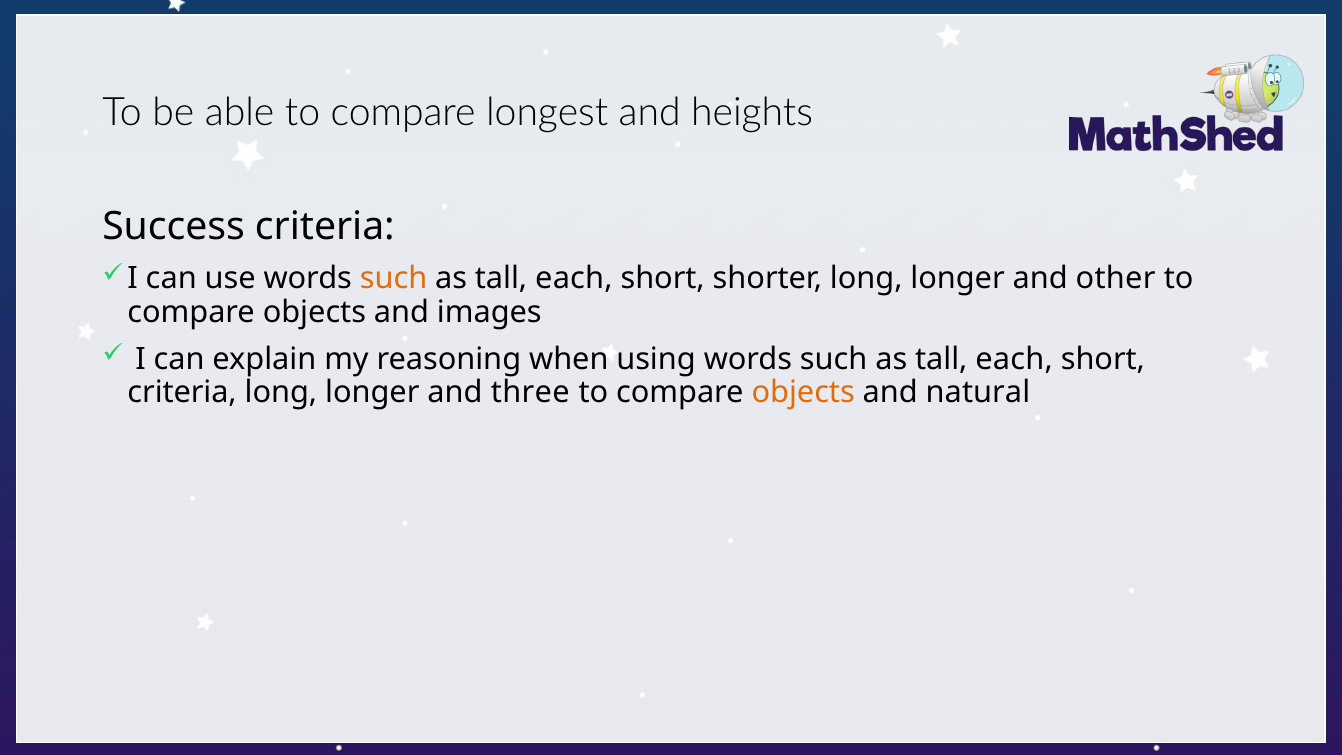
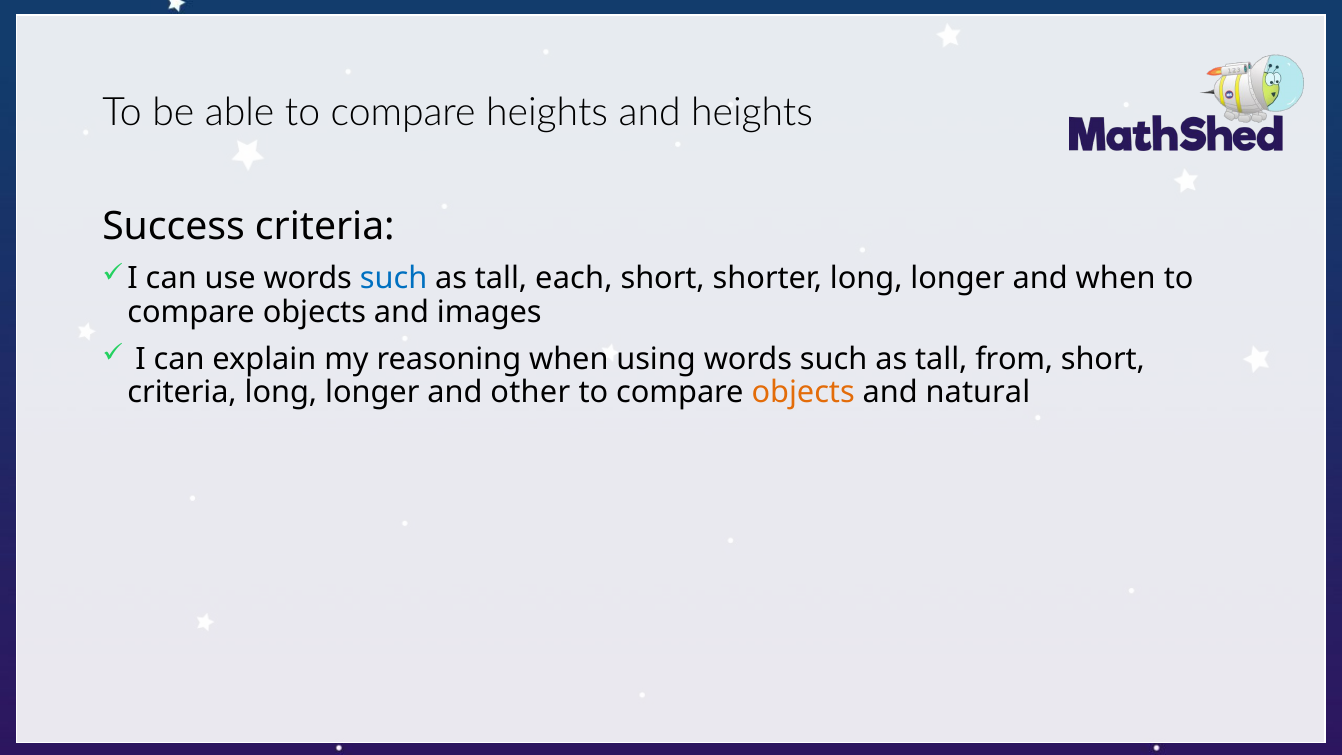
compare longest: longest -> heights
such at (394, 279) colour: orange -> blue
and other: other -> when
each at (1014, 359): each -> from
three: three -> other
